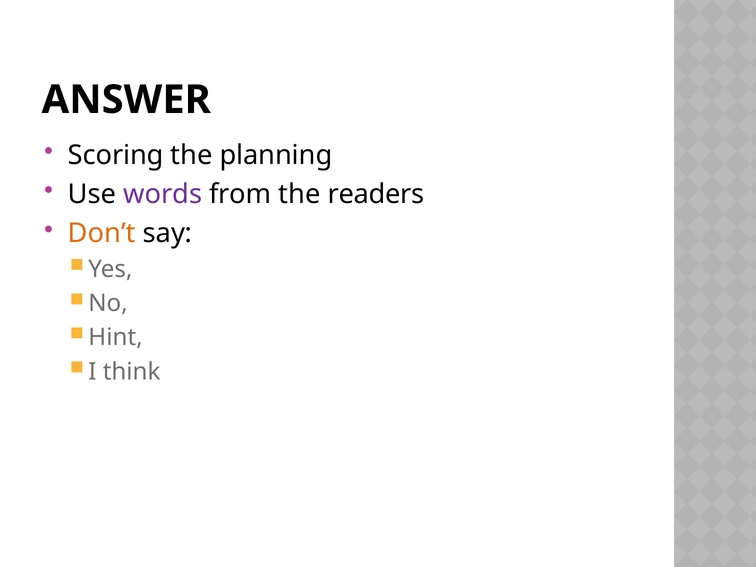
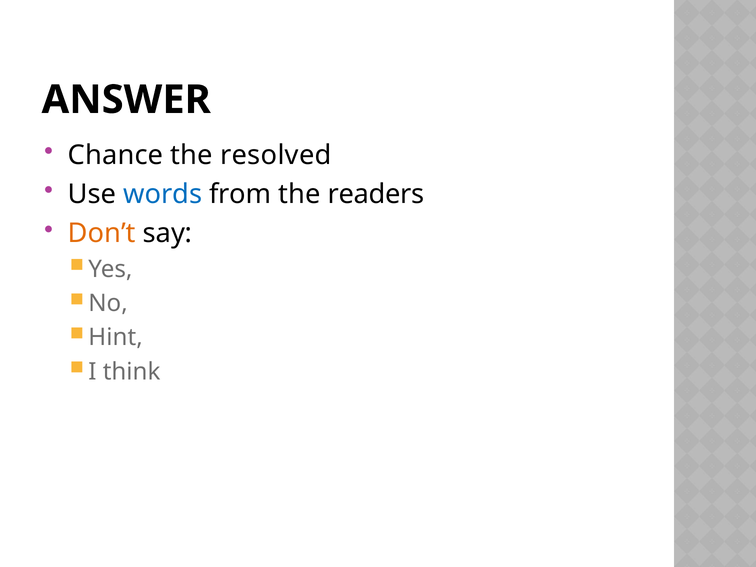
Scoring: Scoring -> Chance
planning: planning -> resolved
words colour: purple -> blue
